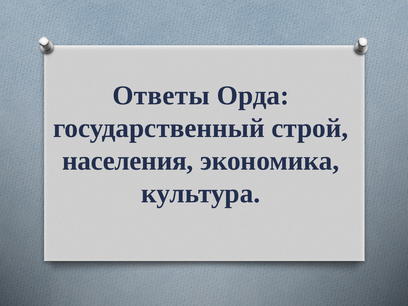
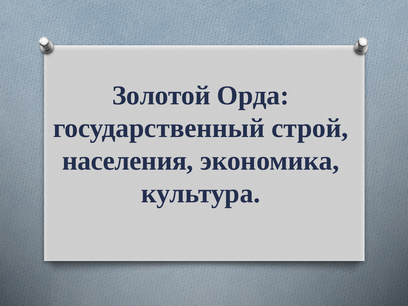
Ответы: Ответы -> Золотой
